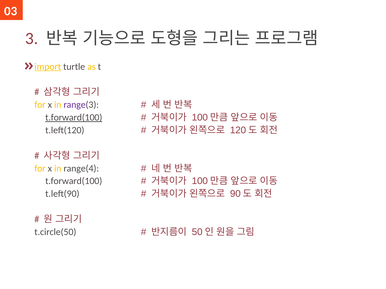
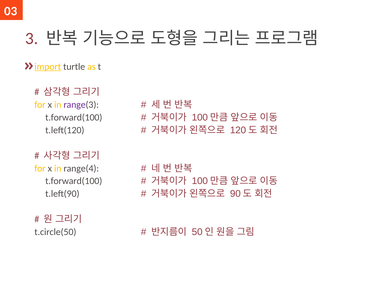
t.forward(100 at (74, 118) underline: present -> none
